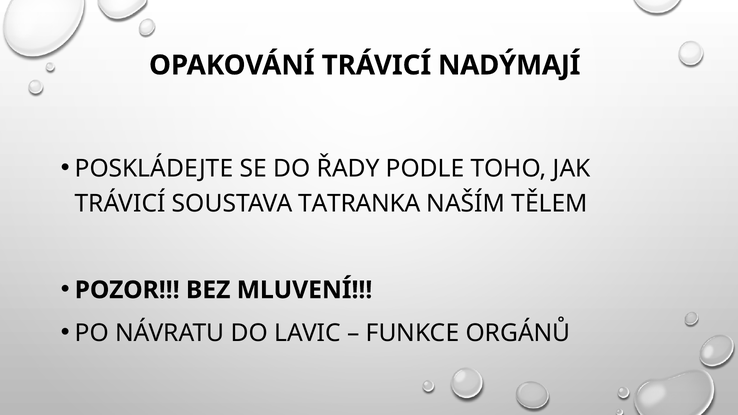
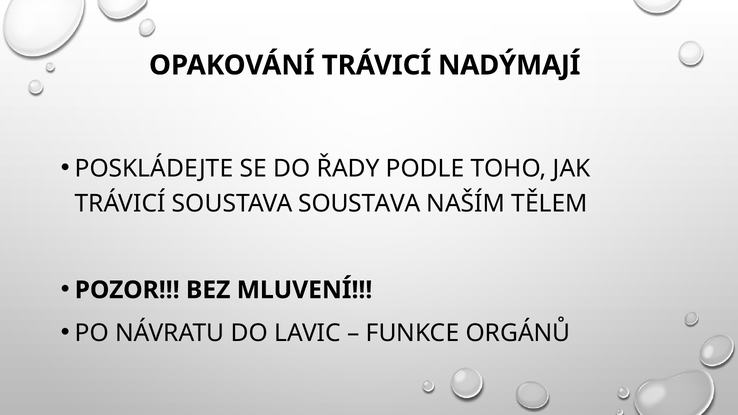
SOUSTAVA TATRANKA: TATRANKA -> SOUSTAVA
